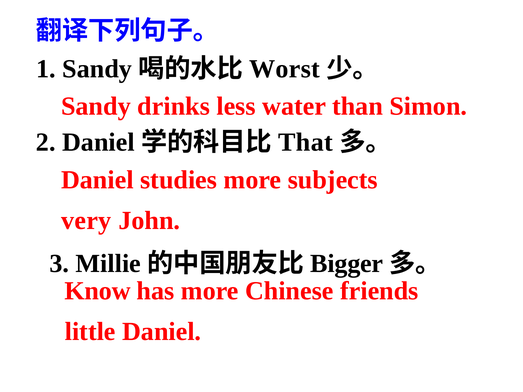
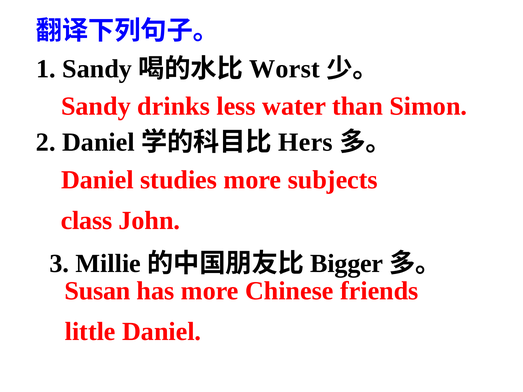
That: That -> Hers
very: very -> class
Know: Know -> Susan
